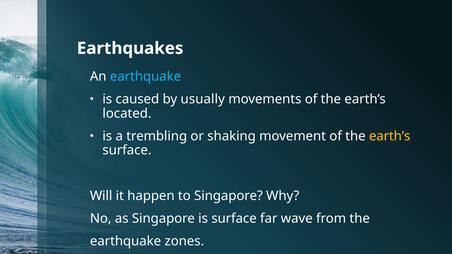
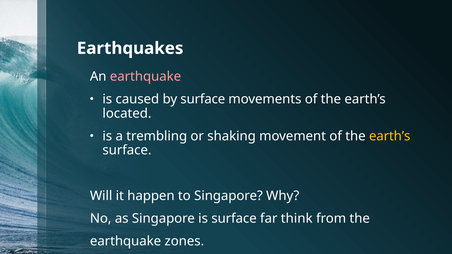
earthquake at (146, 77) colour: light blue -> pink
by usually: usually -> surface
wave: wave -> think
